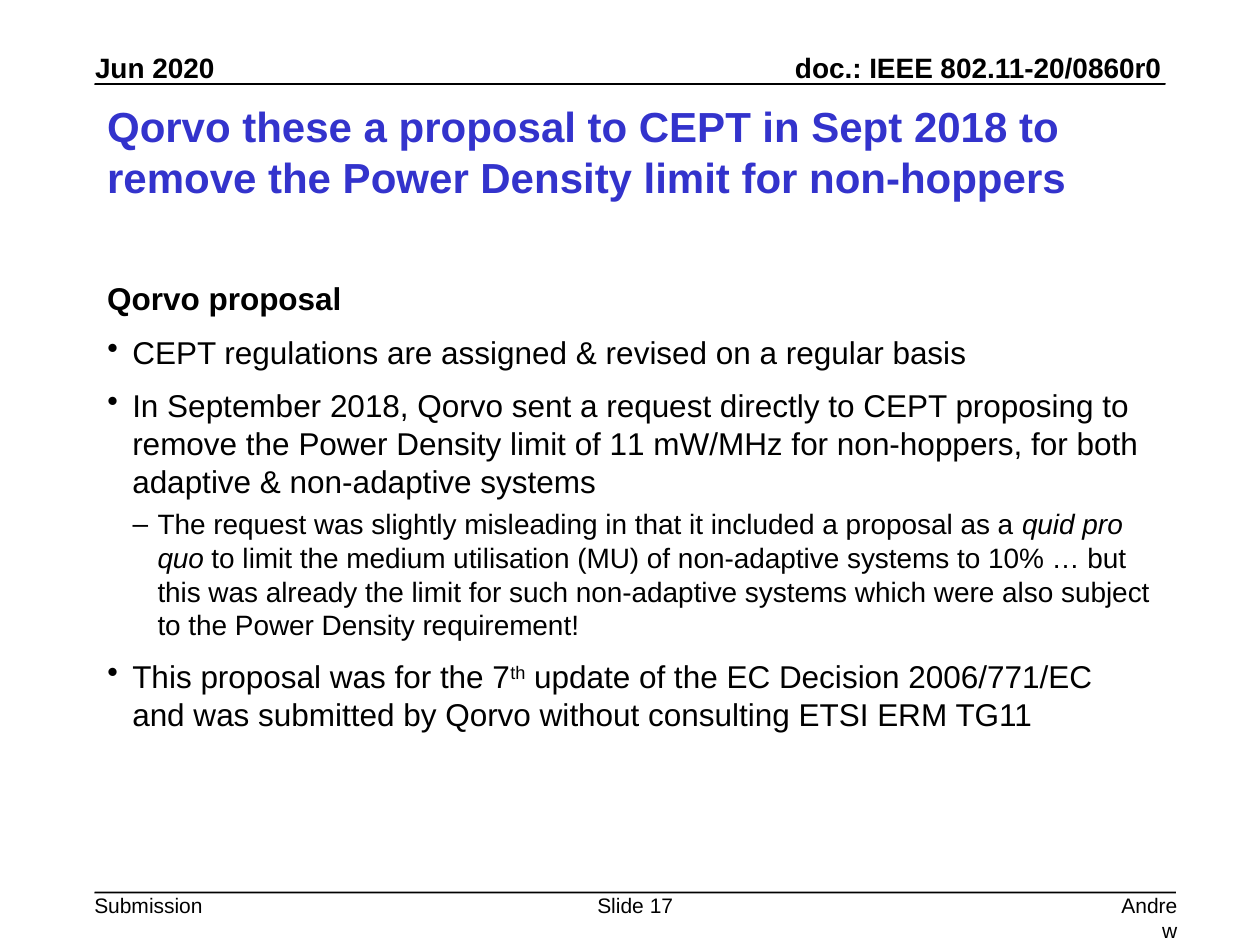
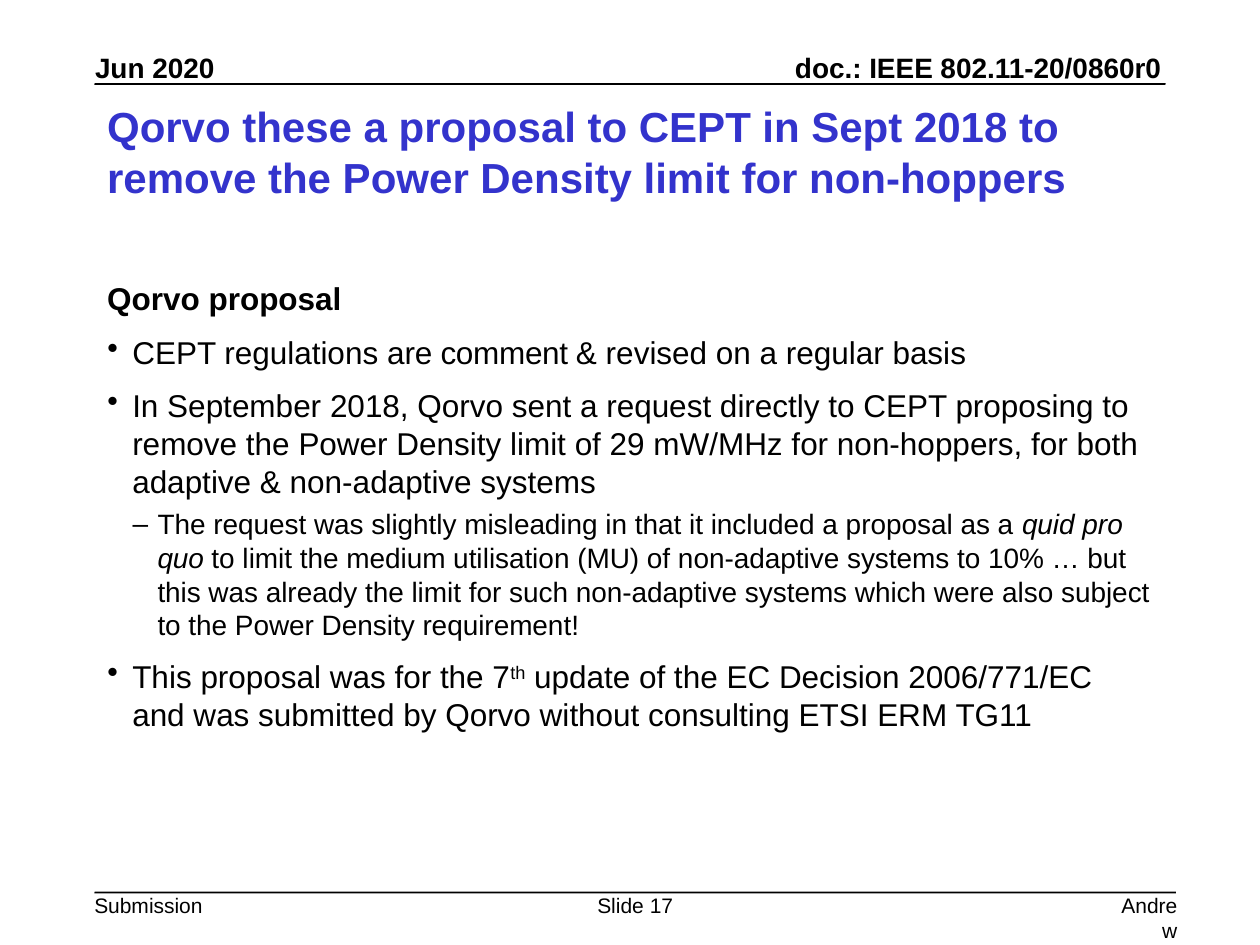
assigned: assigned -> comment
11: 11 -> 29
